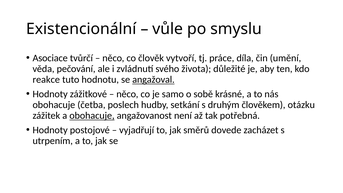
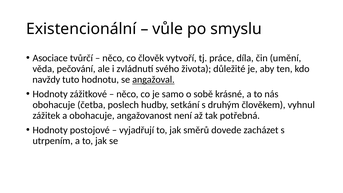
reakce: reakce -> navždy
otázku: otázku -> vyhnul
obohacuje at (92, 116) underline: present -> none
